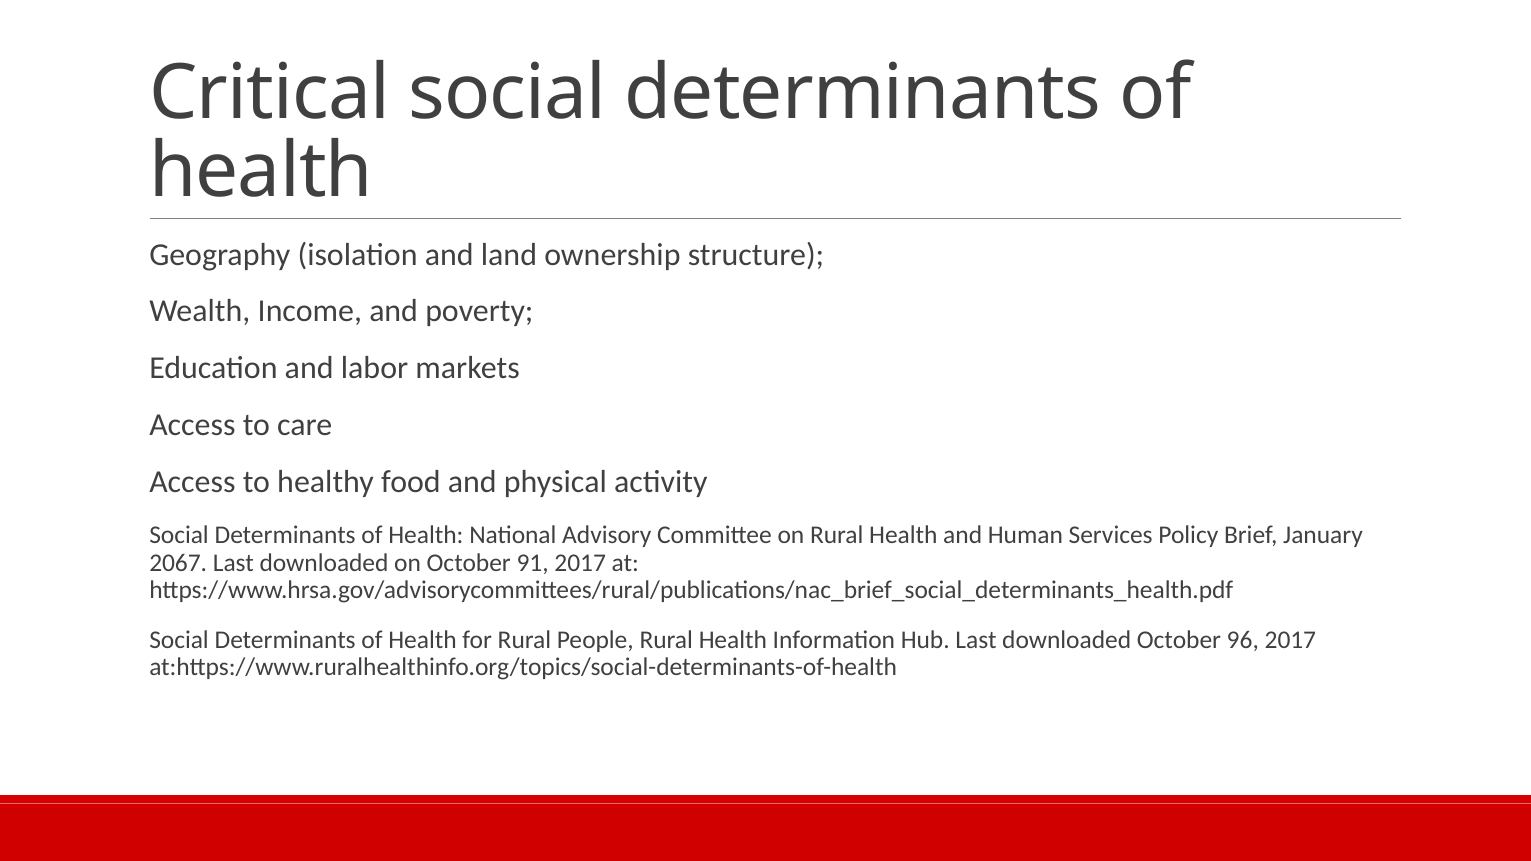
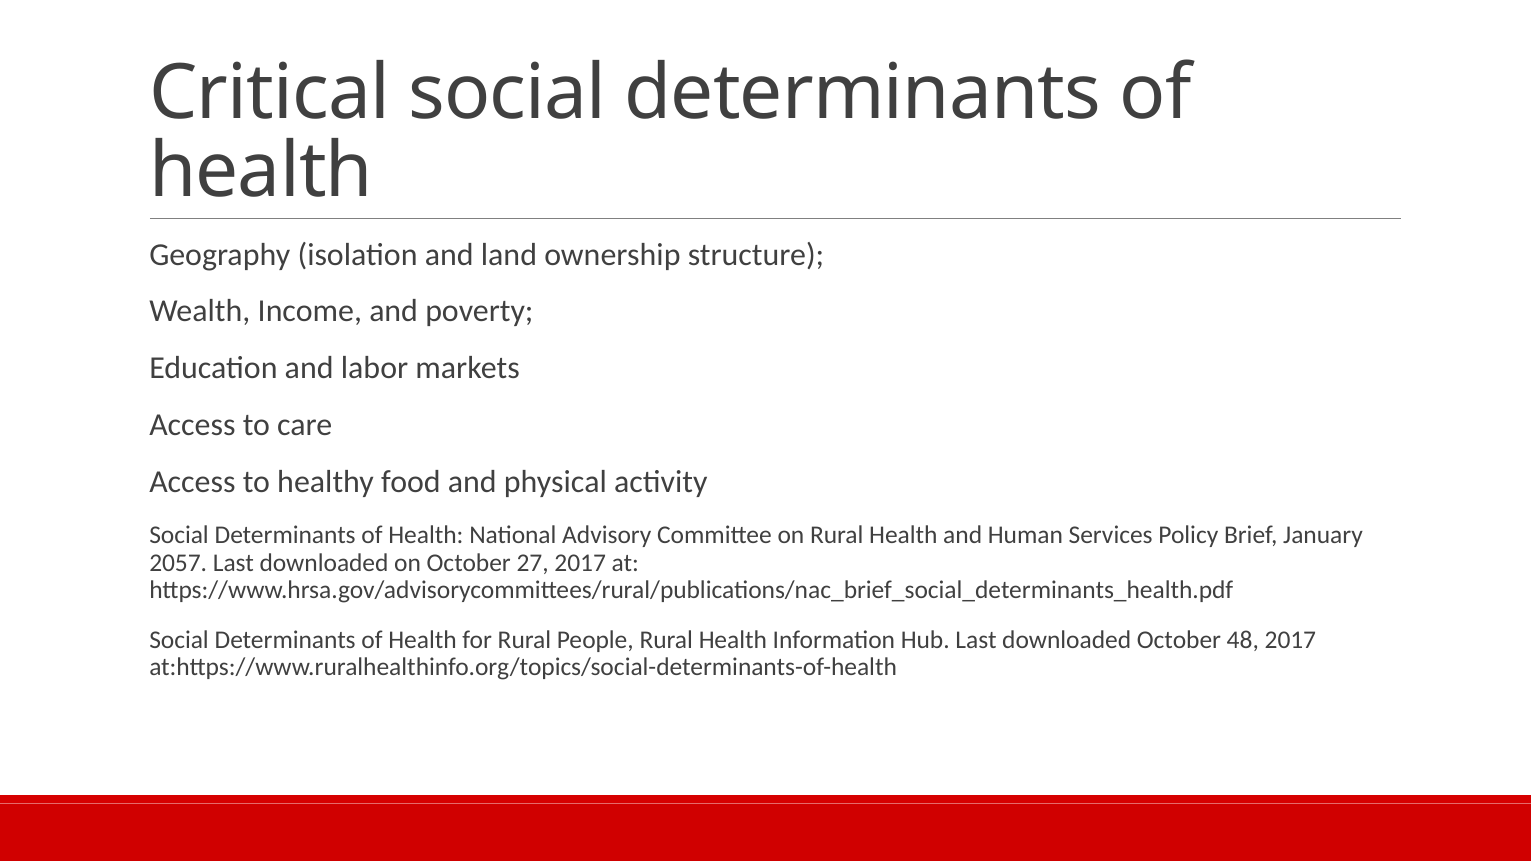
2067: 2067 -> 2057
91: 91 -> 27
96: 96 -> 48
